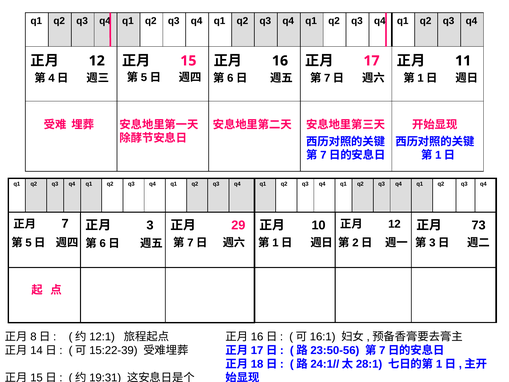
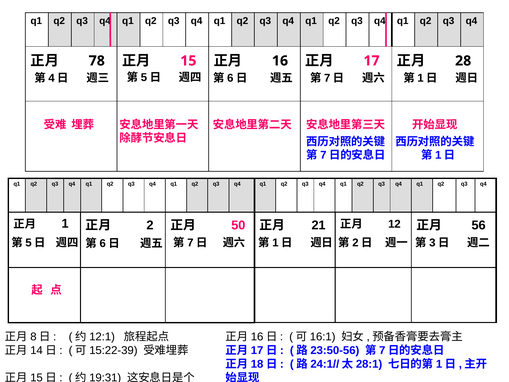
12 at (97, 61): 12 -> 78
11: 11 -> 28
7: 7 -> 1
3: 3 -> 2
29: 29 -> 50
10: 10 -> 21
73: 73 -> 56
